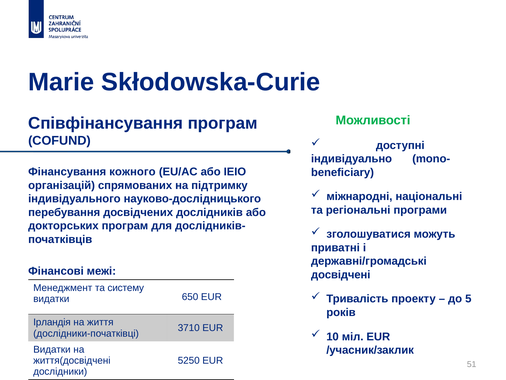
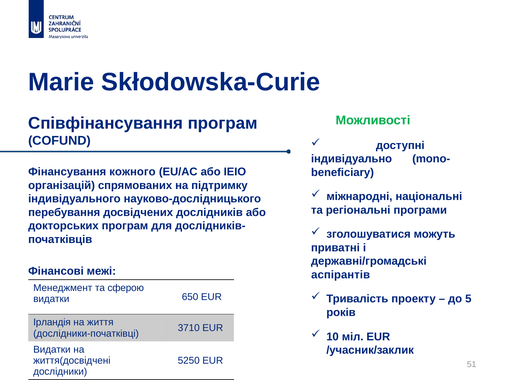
досвідчені: досвідчені -> аспірантів
систему: систему -> сферою
